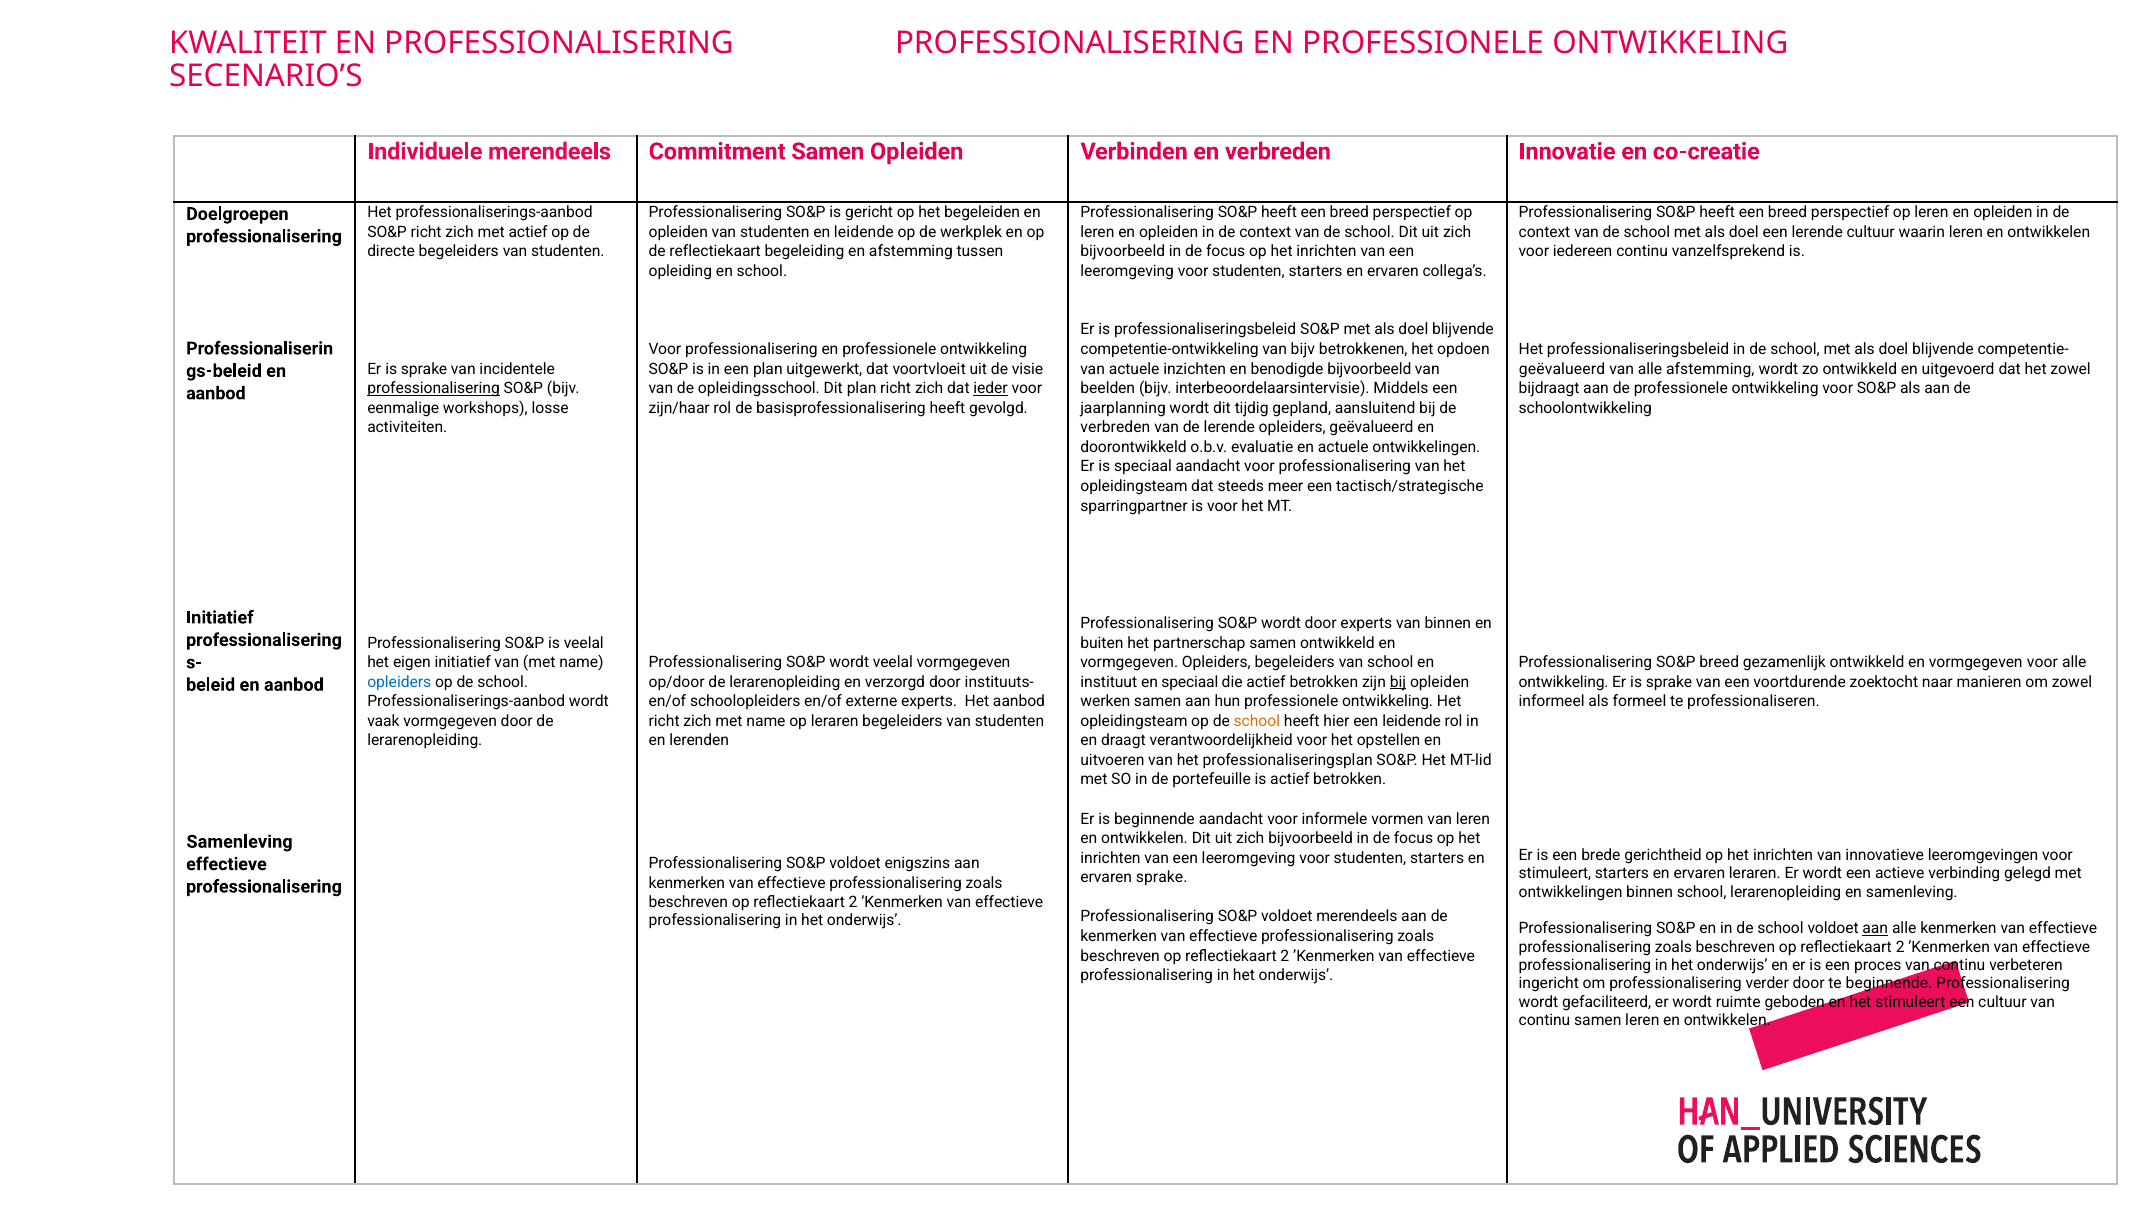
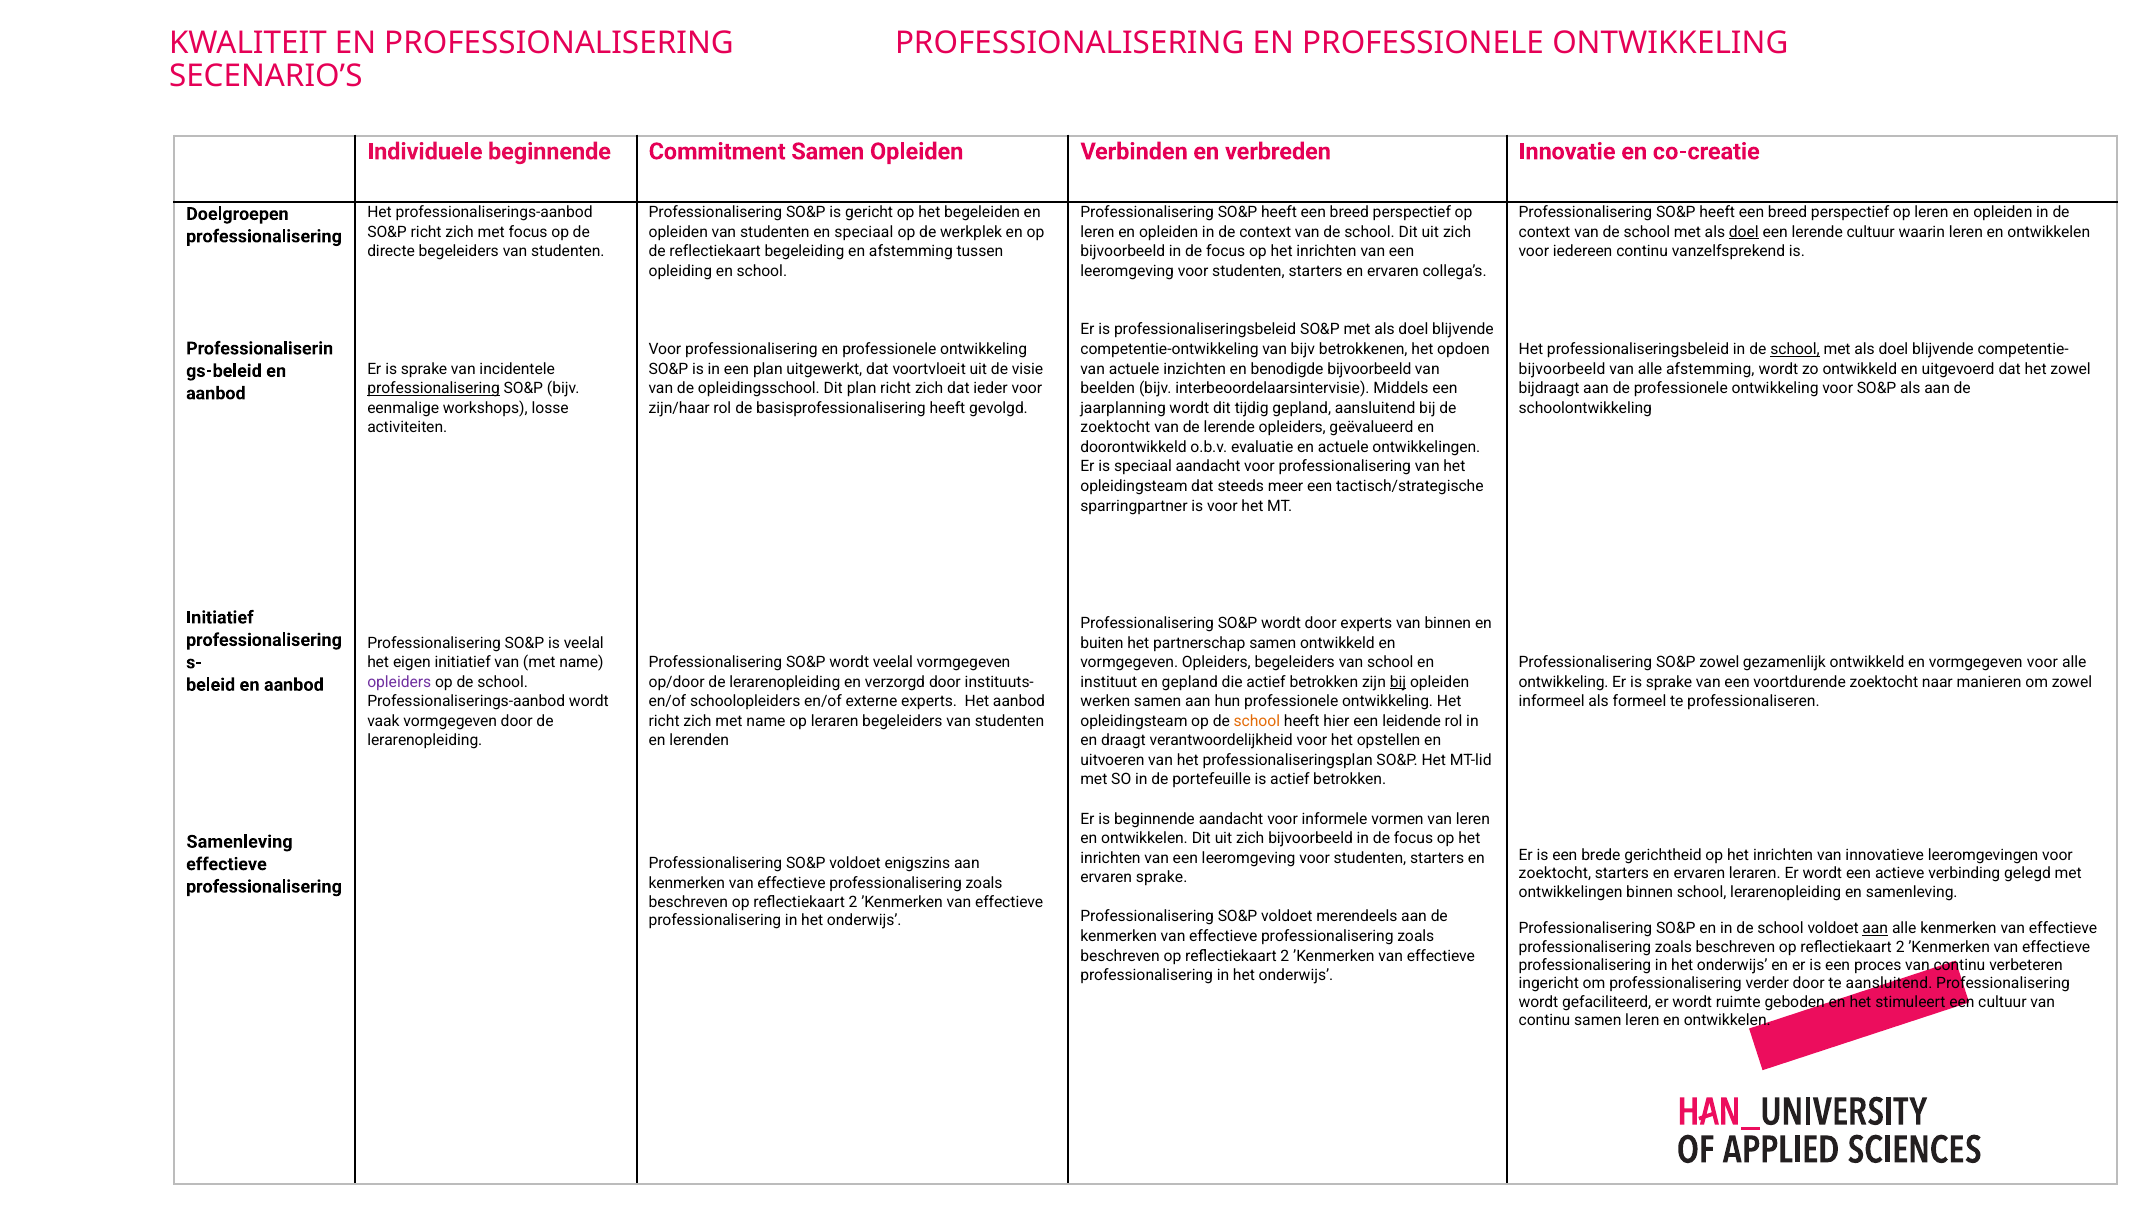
Individuele merendeels: merendeels -> beginnende
met actief: actief -> focus
en leidende: leidende -> speciaal
doel at (1744, 232) underline: none -> present
school at (1795, 349) underline: none -> present
geëvalueerd at (1562, 369): geëvalueerd -> bijvoorbeeld
ieder underline: present -> none
verbreden at (1115, 428): verbreden -> zoektocht
SO&P breed: breed -> zowel
opleiders at (399, 682) colour: blue -> purple
en speciaal: speciaal -> gepland
stimuleert at (1555, 874): stimuleert -> zoektocht
te beginnende: beginnende -> aansluitend
